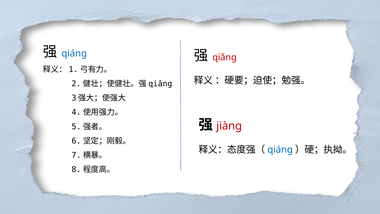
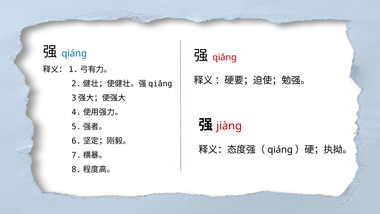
qiáng at (280, 150) colour: blue -> black
